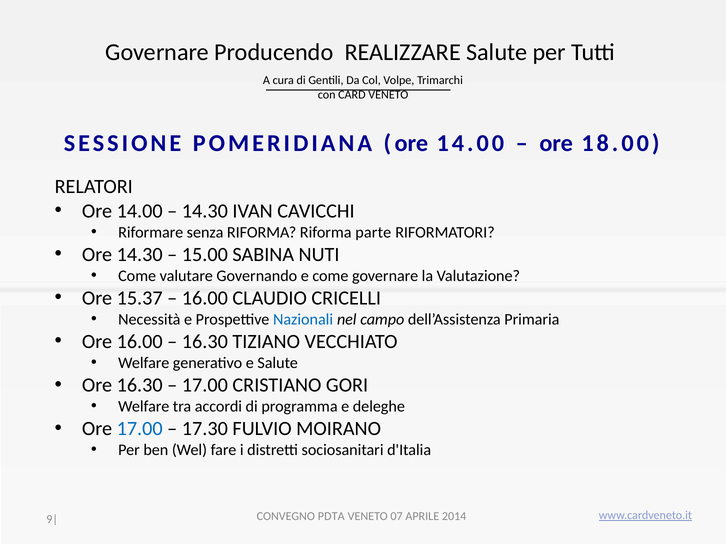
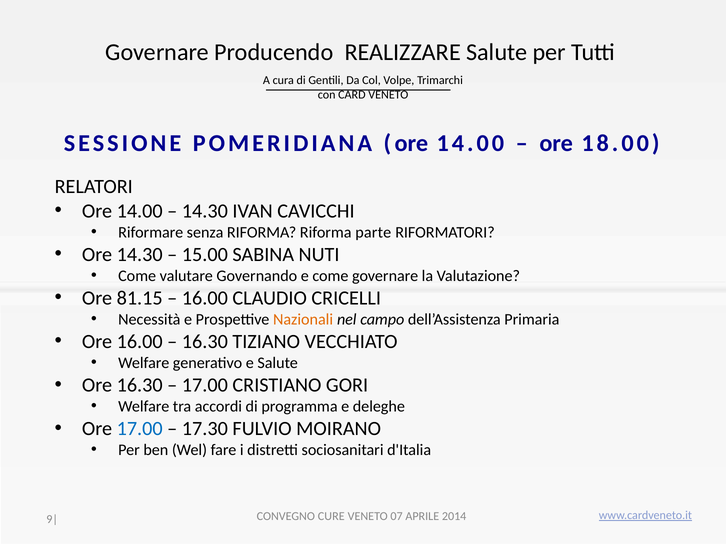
15.37: 15.37 -> 81.15
Nazionali colour: blue -> orange
PDTA: PDTA -> CURE
